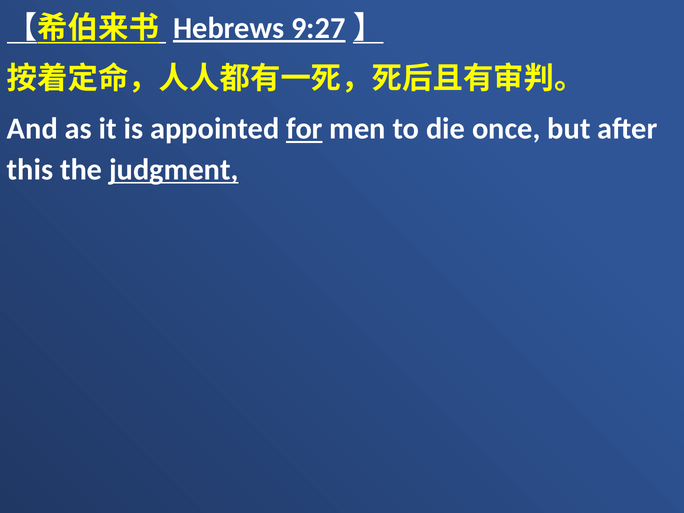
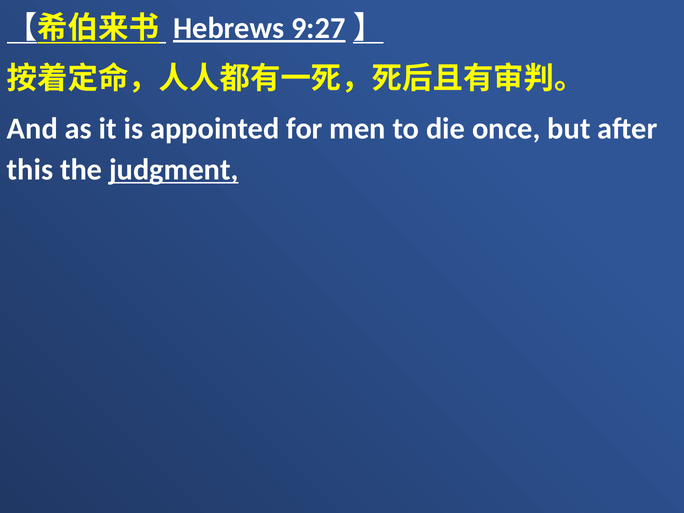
for underline: present -> none
